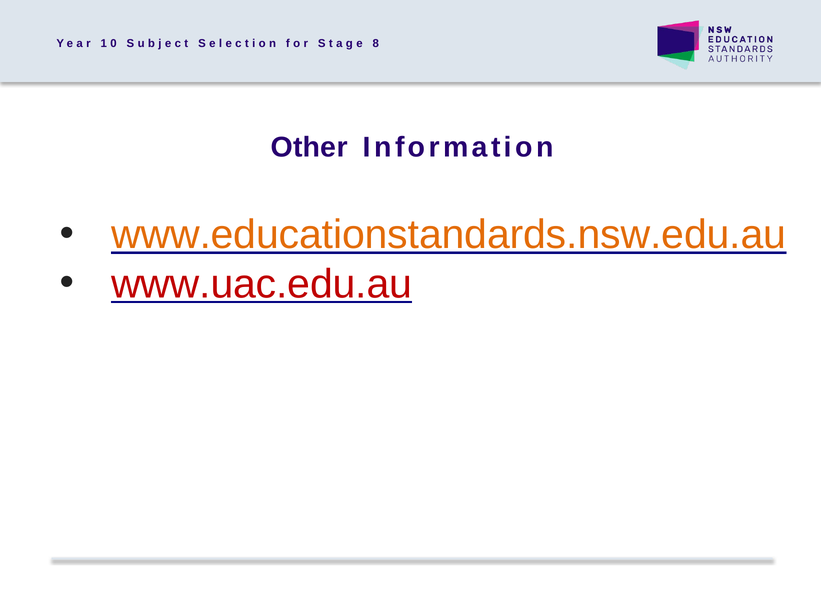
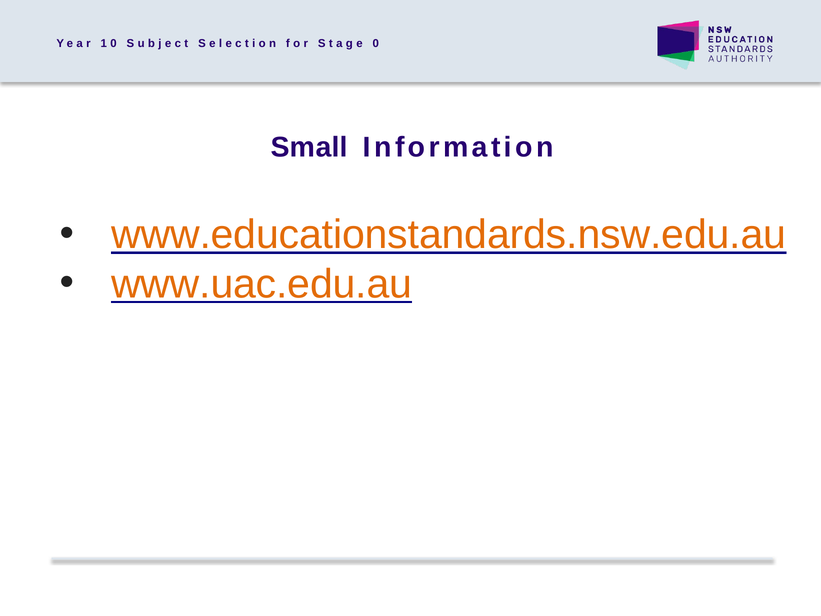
8 at (376, 43): 8 -> 0
Other: Other -> Small
www.uac.edu.au colour: red -> orange
